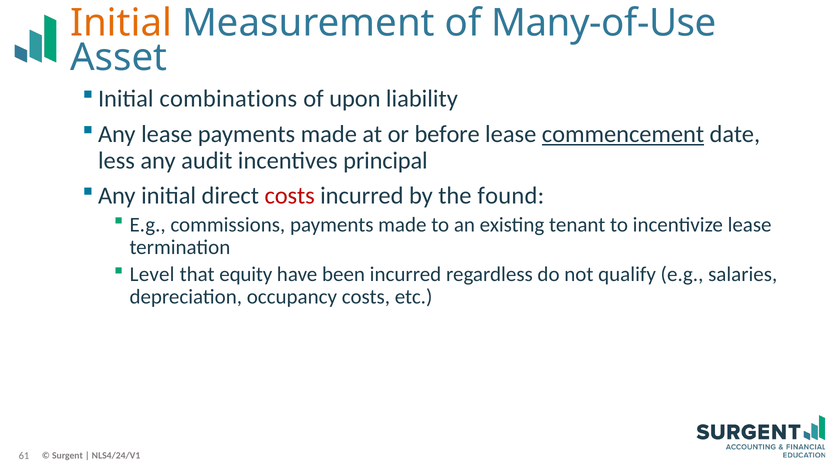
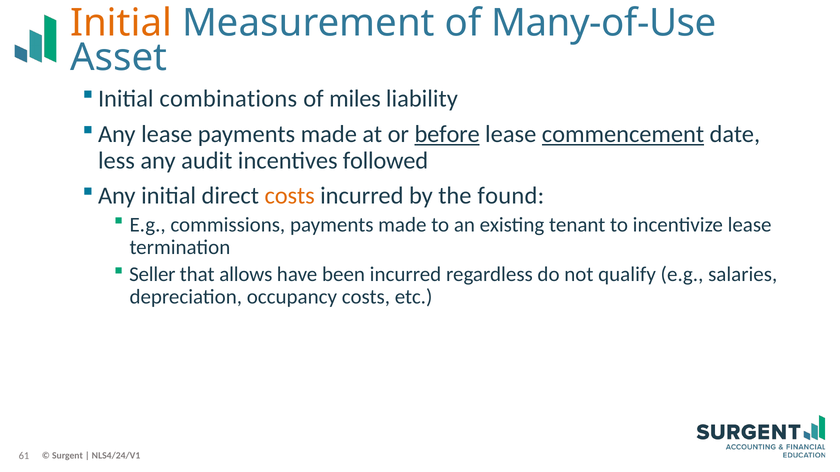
upon: upon -> miles
before underline: none -> present
principal: principal -> followed
costs at (290, 196) colour: red -> orange
Level: Level -> Seller
equity: equity -> allows
